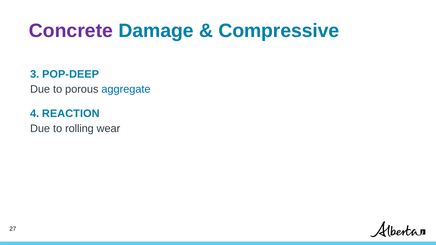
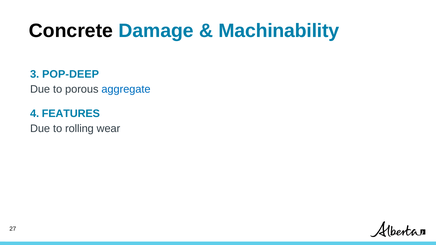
Concrete colour: purple -> black
Compressive: Compressive -> Machinability
REACTION: REACTION -> FEATURES
